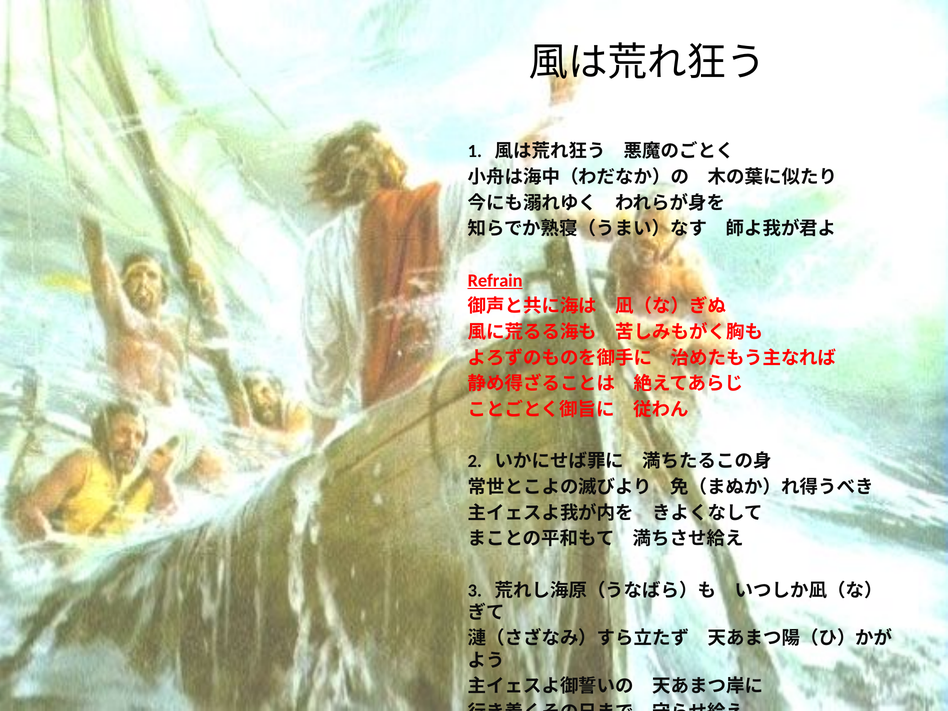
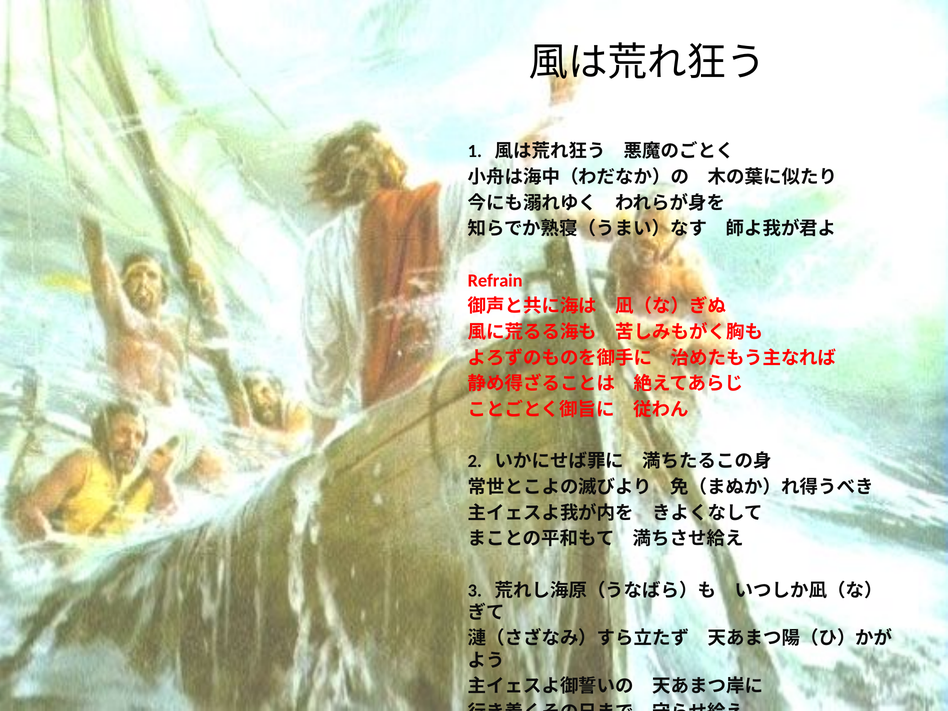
Refrain underline: present -> none
